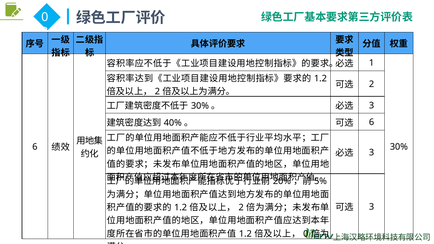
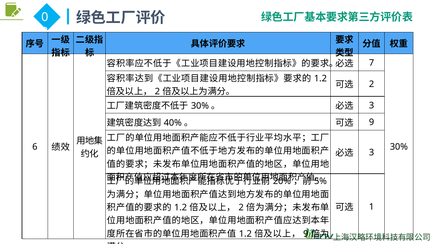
1: 1 -> 7
6 at (372, 122): 6 -> 9
3 at (372, 207): 3 -> 1
0 at (306, 234): 0 -> 9
